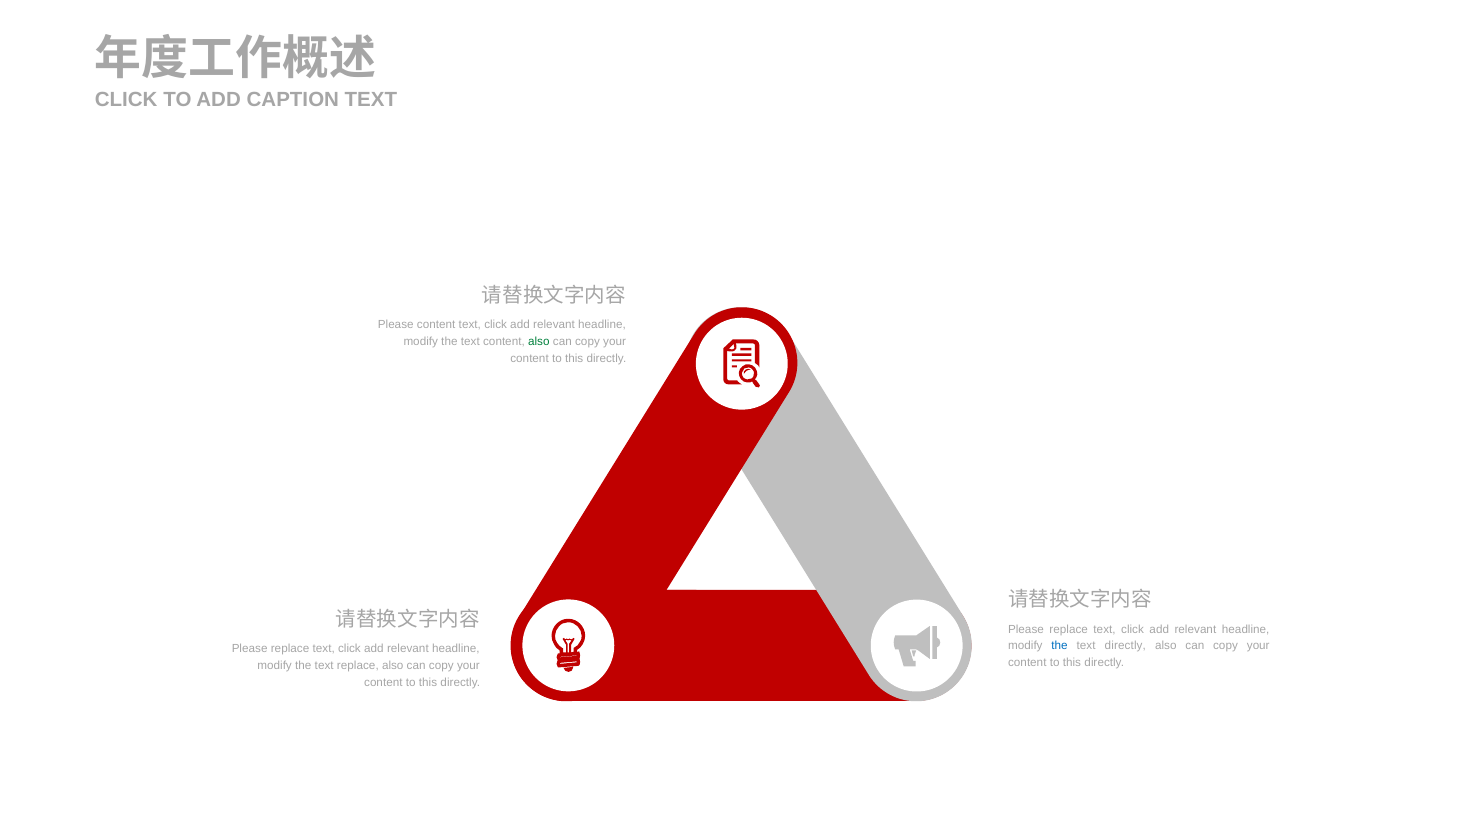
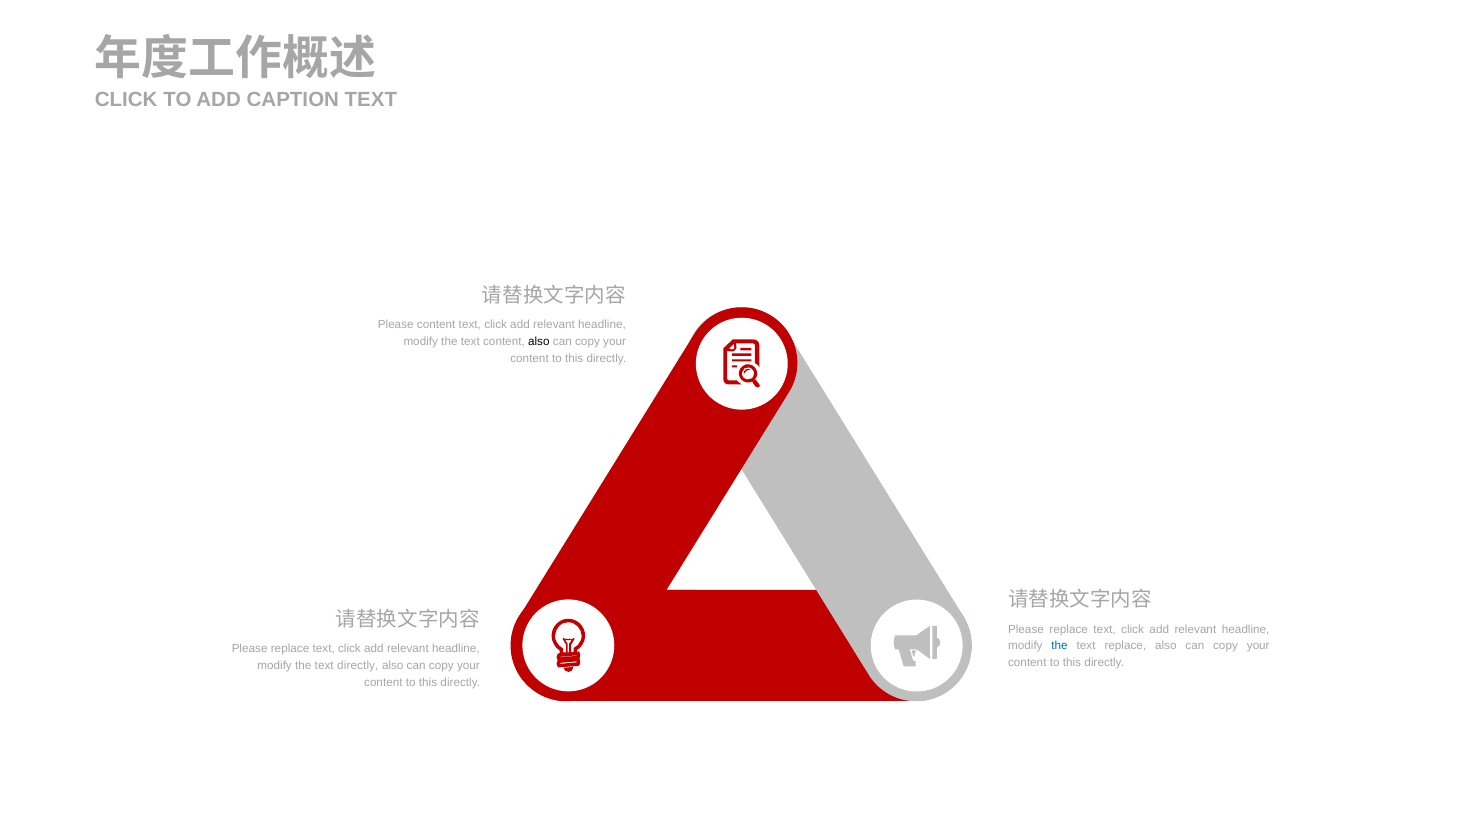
also at (539, 341) colour: green -> black
text directly: directly -> replace
text replace: replace -> directly
